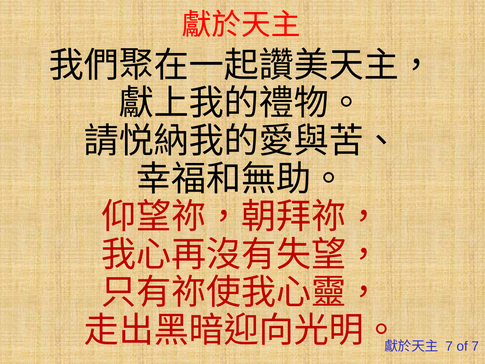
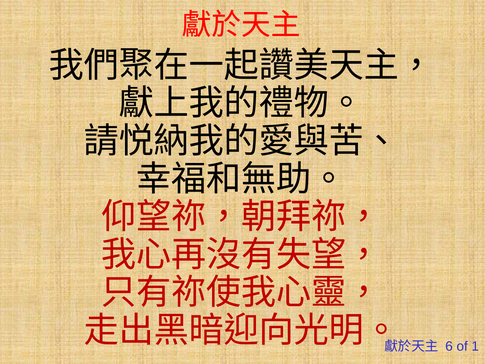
7 at (449, 346): 7 -> 6
of 7: 7 -> 1
